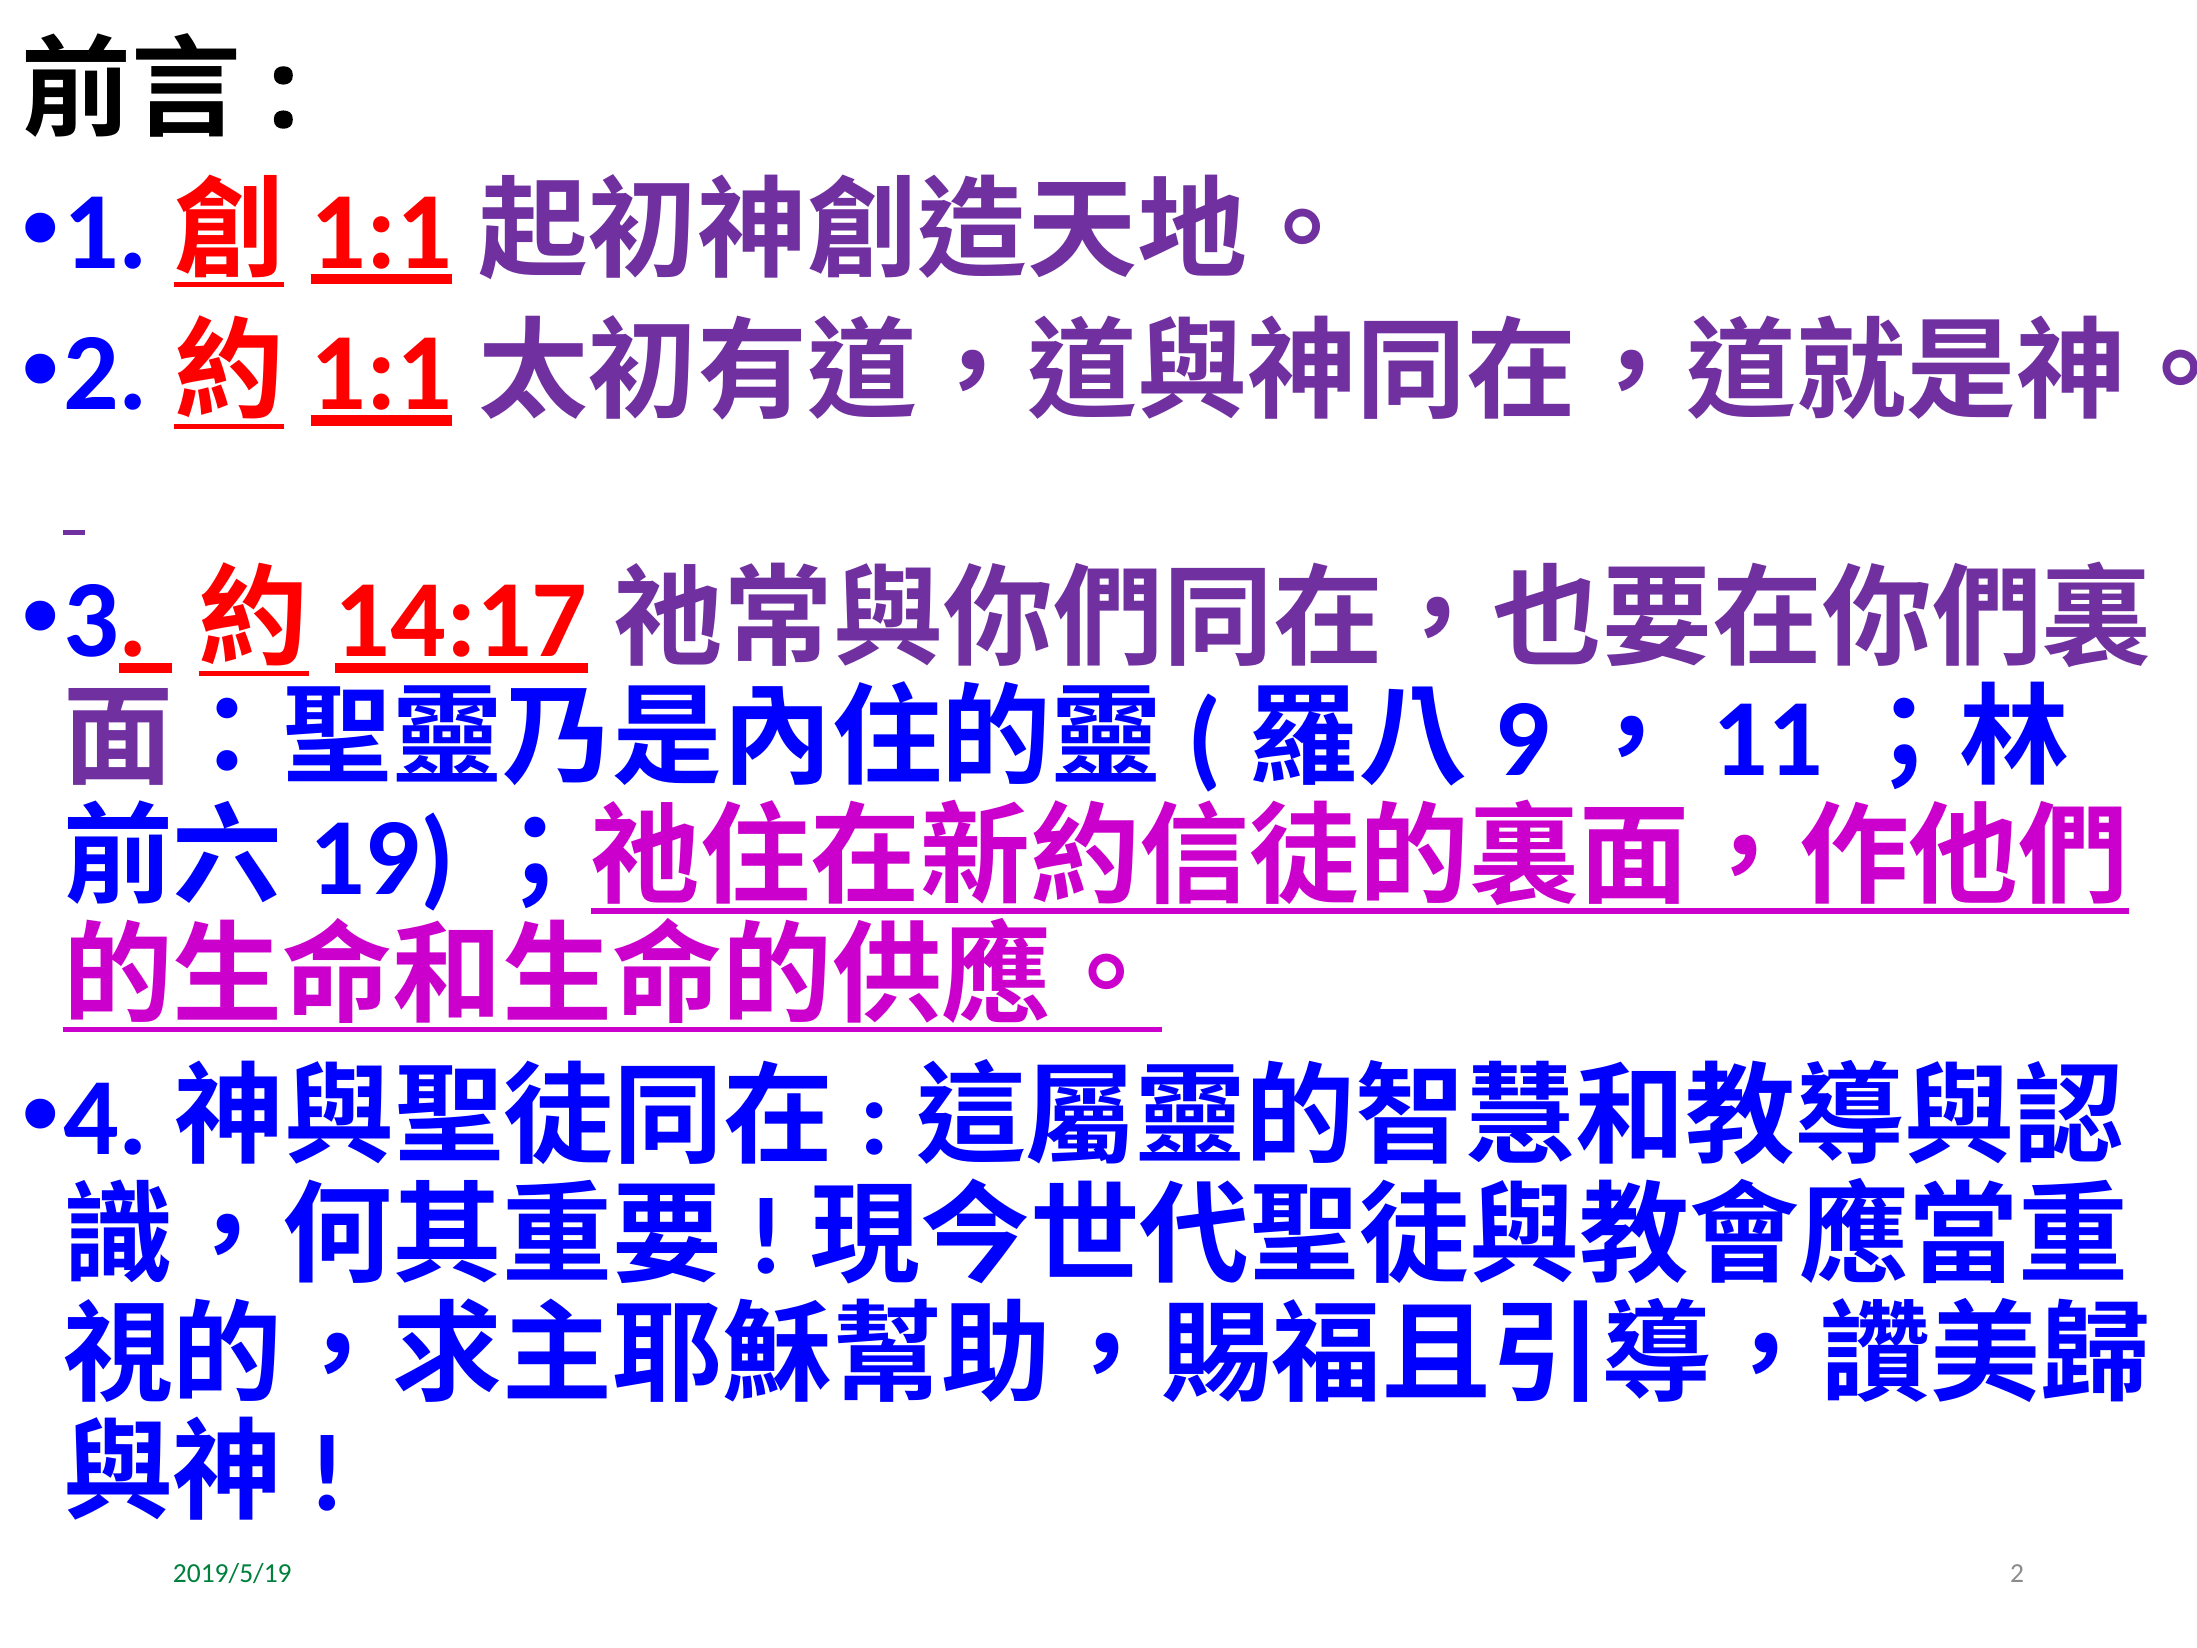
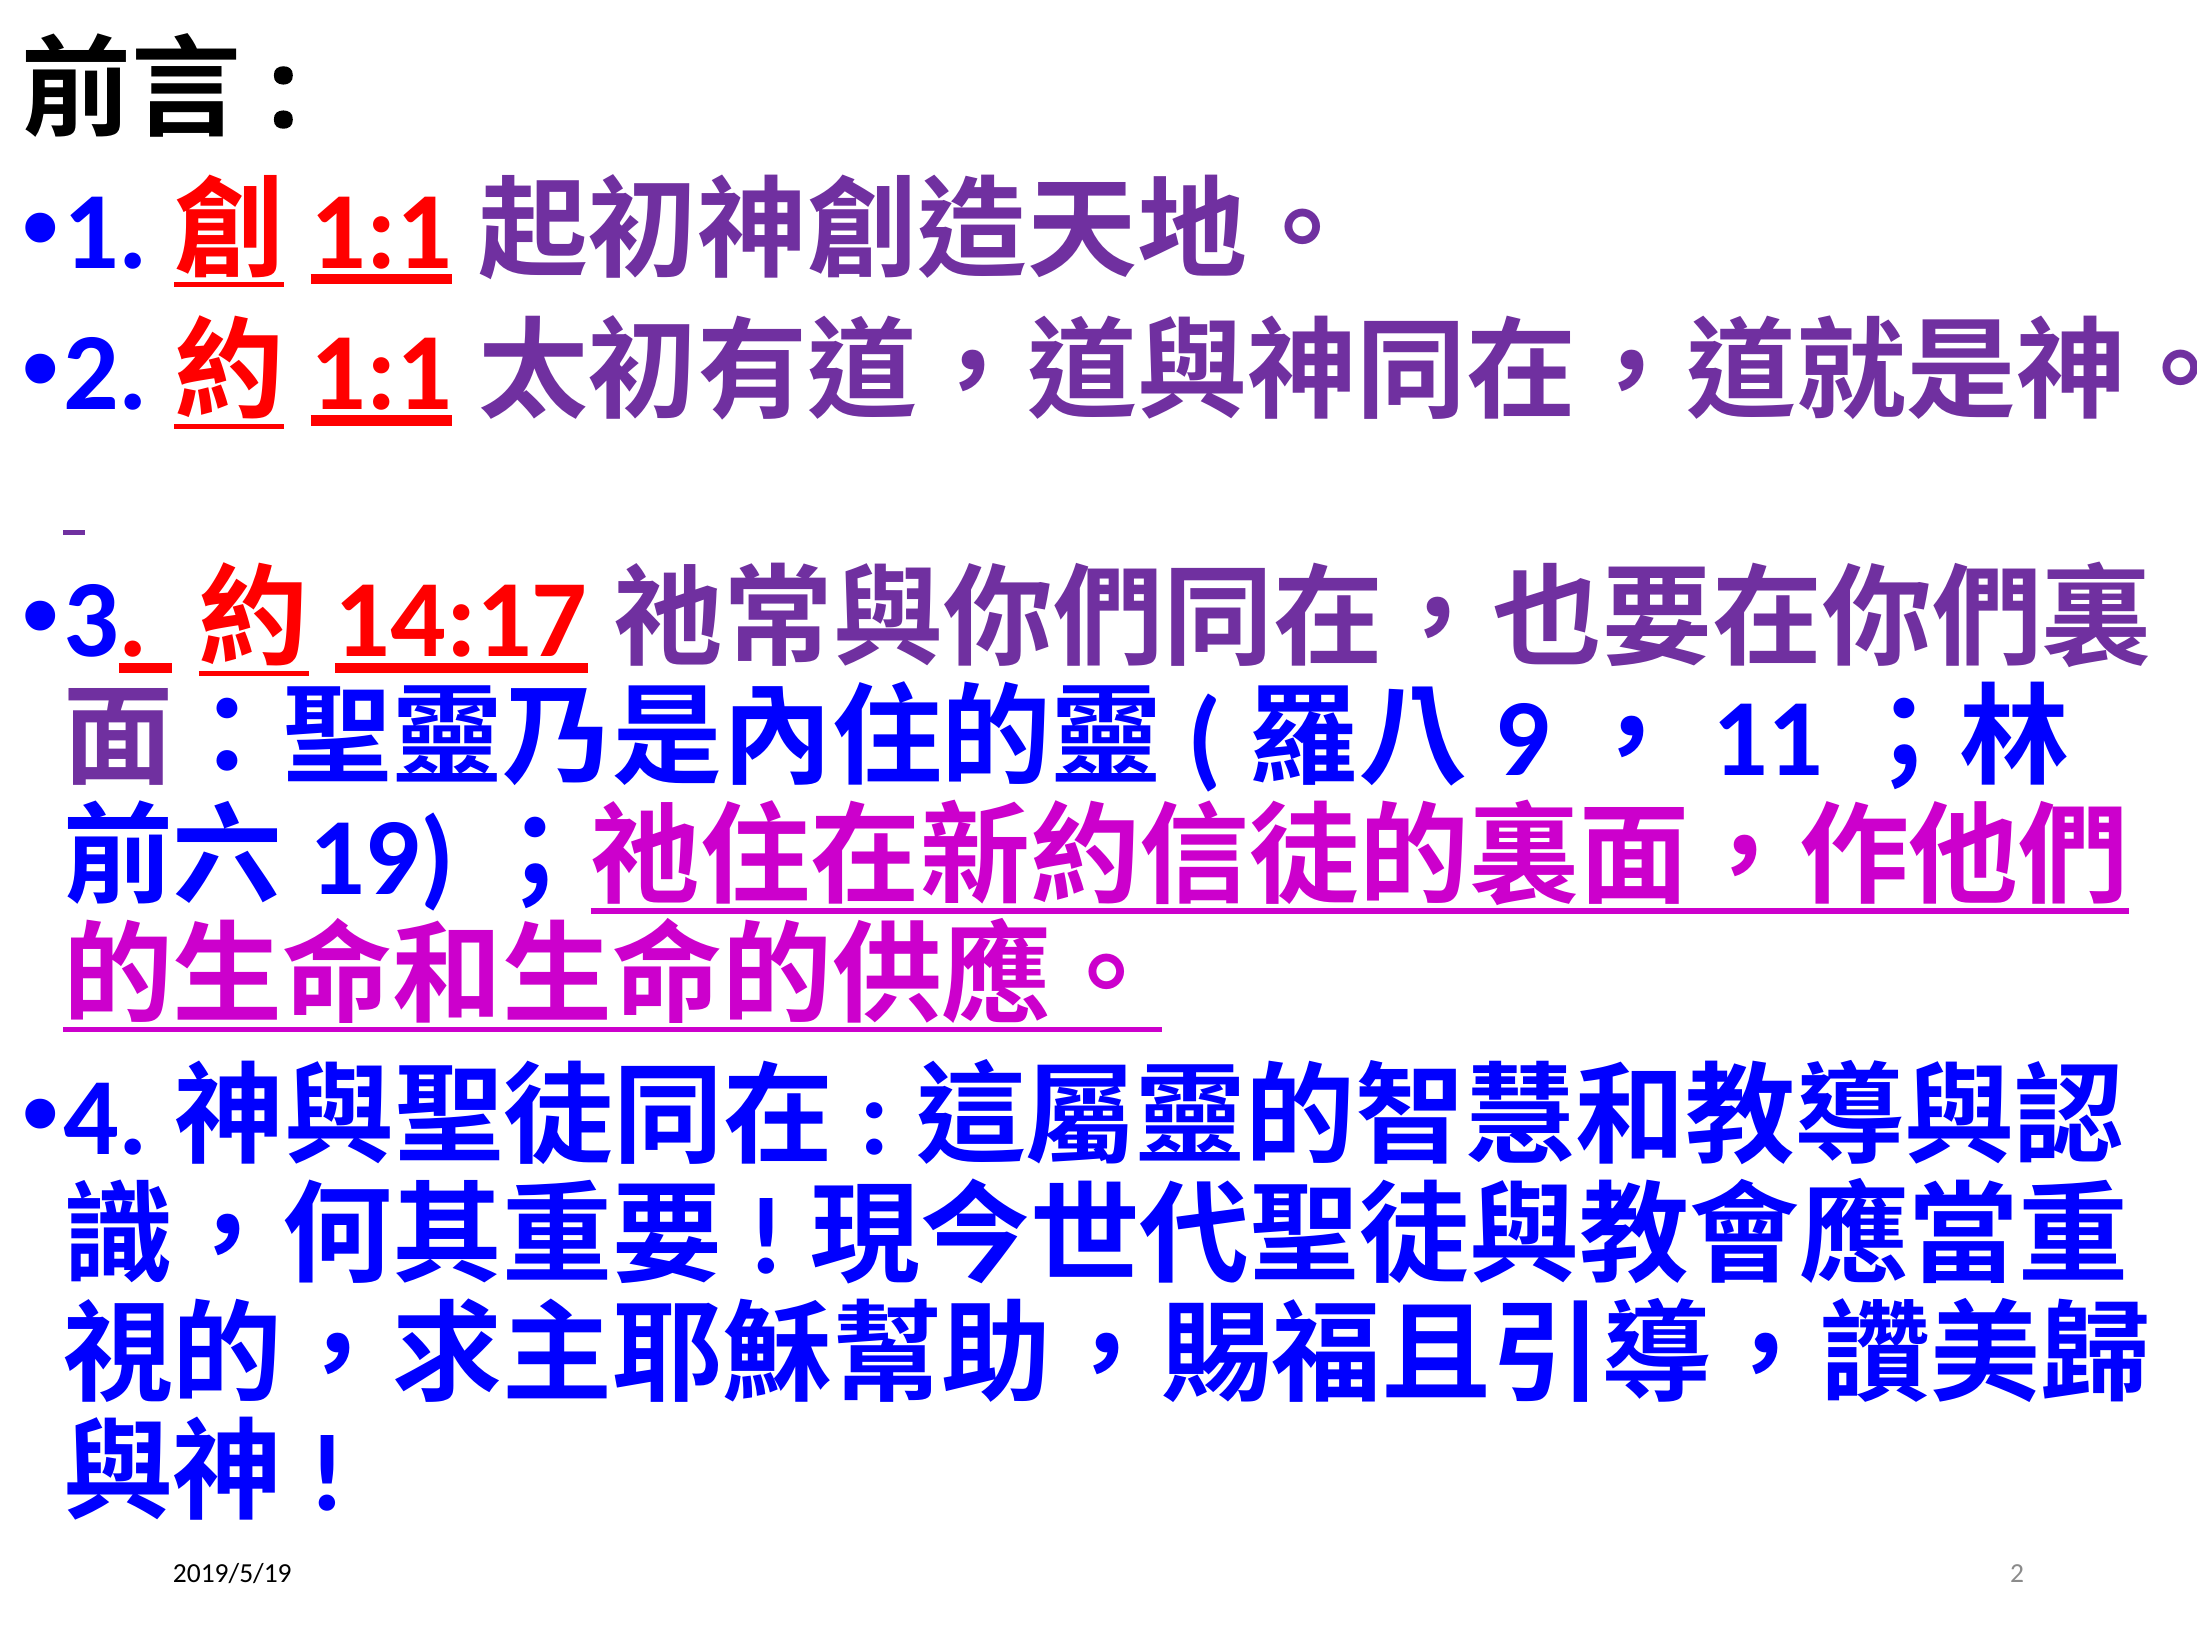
2019/5/19 colour: green -> black
